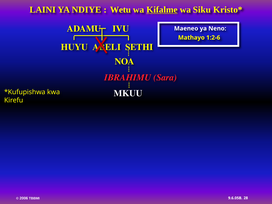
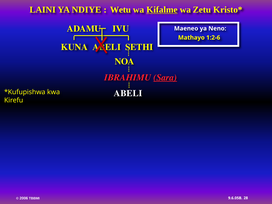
Siku: Siku -> Zetu
HUYU: HUYU -> KUNA
Sara underline: none -> present
MKUU at (128, 93): MKUU -> ABELI
